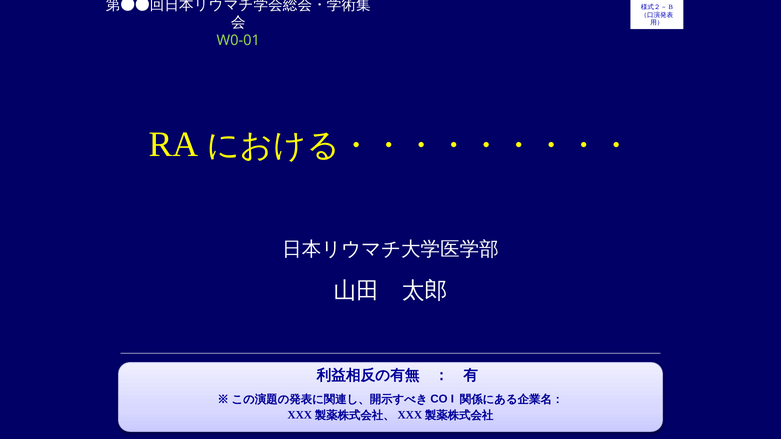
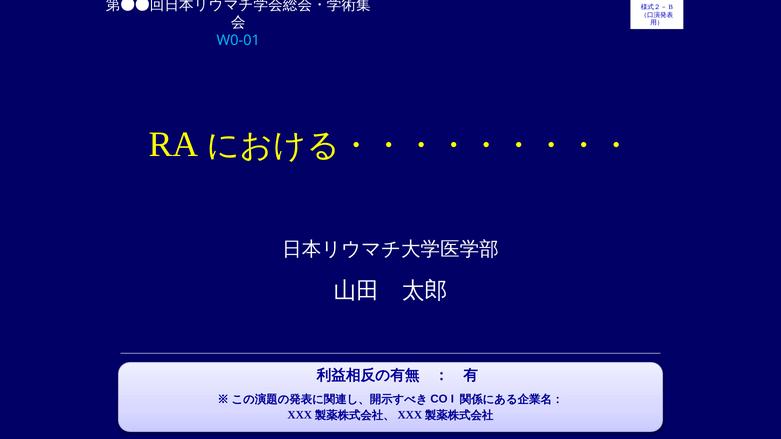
W0-01 colour: light green -> light blue
